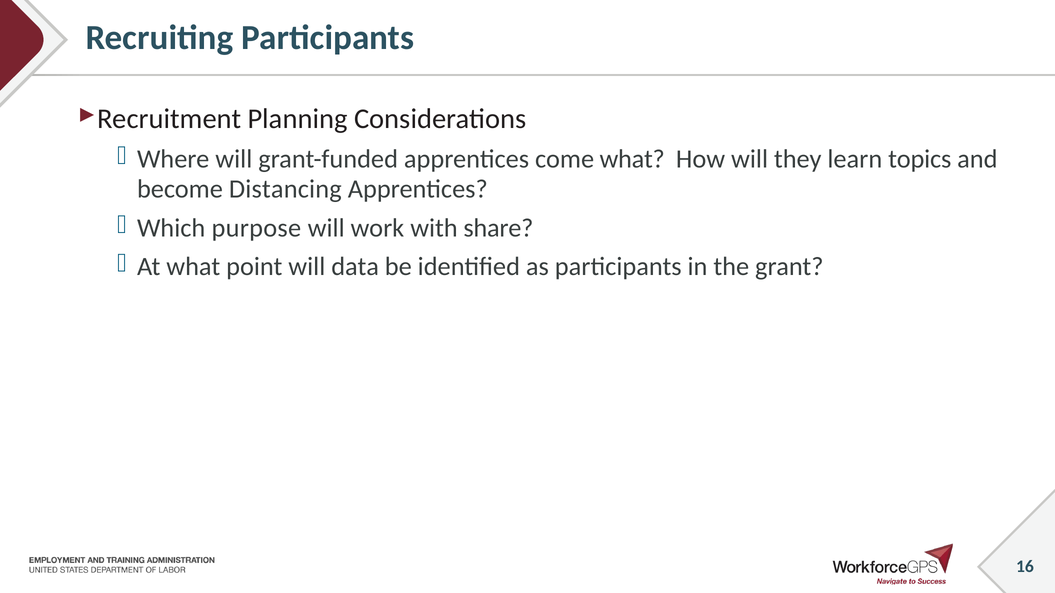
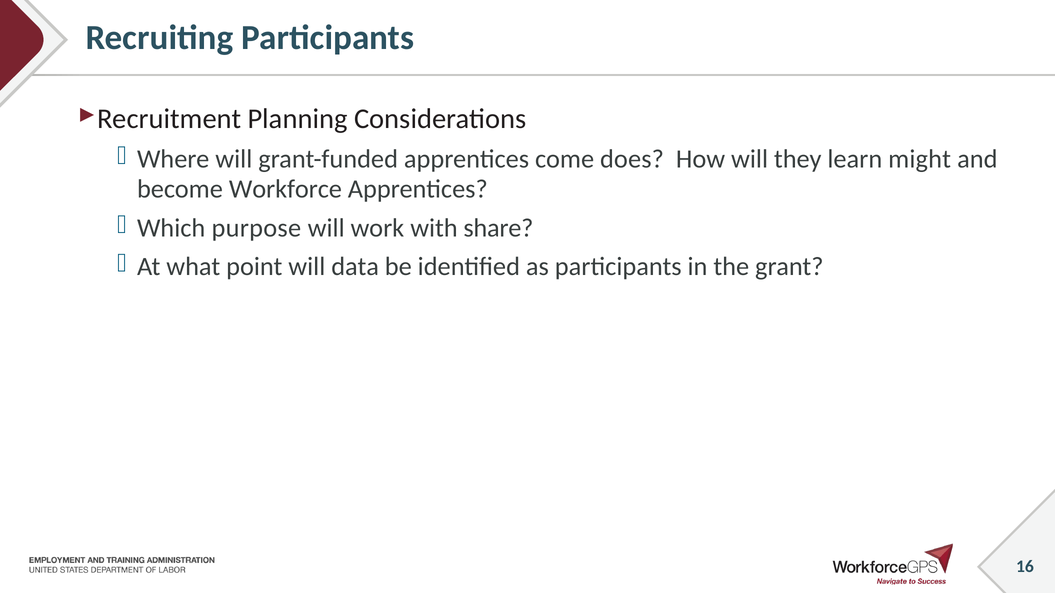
come what: what -> does
topics: topics -> might
Distancing: Distancing -> Workforce
